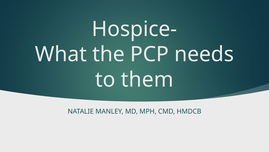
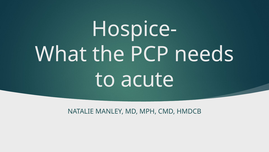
them: them -> acute
